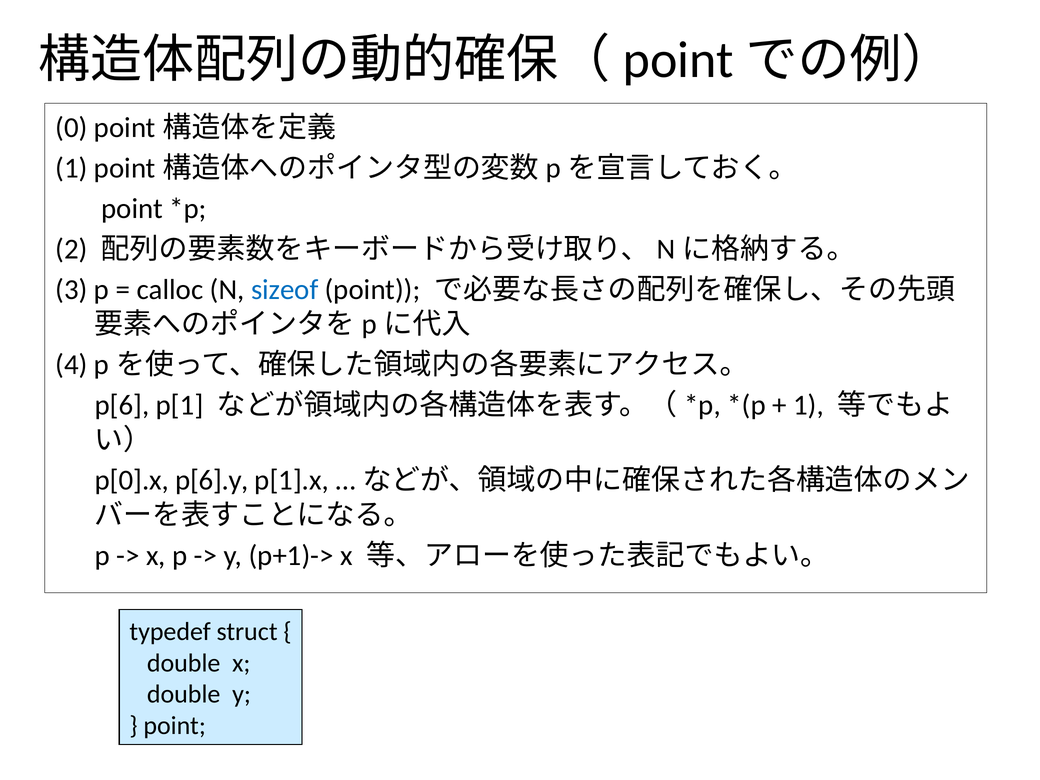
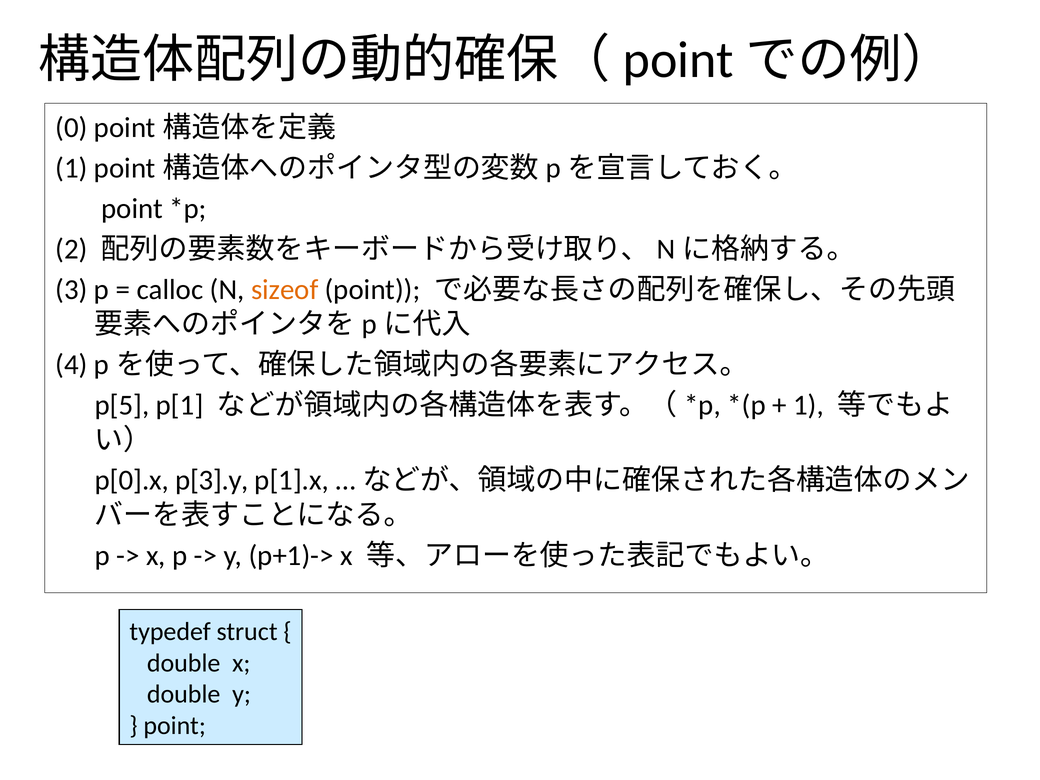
sizeof colour: blue -> orange
p[6: p[6 -> p[5
p[6].y: p[6].y -> p[3].y
